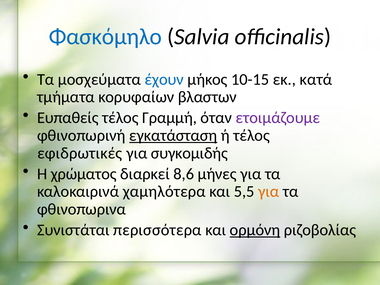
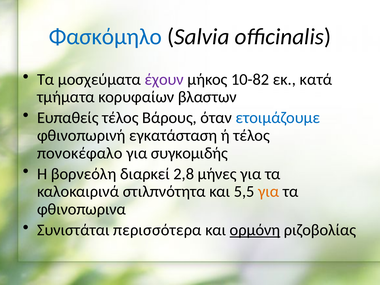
έχουν colour: blue -> purple
10-15: 10-15 -> 10-82
Γραμμή: Γραμμή -> Βάρους
ετοιμάζουμε colour: purple -> blue
εγκατάσταση underline: present -> none
εφιδρωτικές: εφιδρωτικές -> πονοκέφαλο
χρώματος: χρώματος -> βορνεόλη
8,6: 8,6 -> 2,8
χαμηλότερα: χαμηλότερα -> στιλπνότητα
